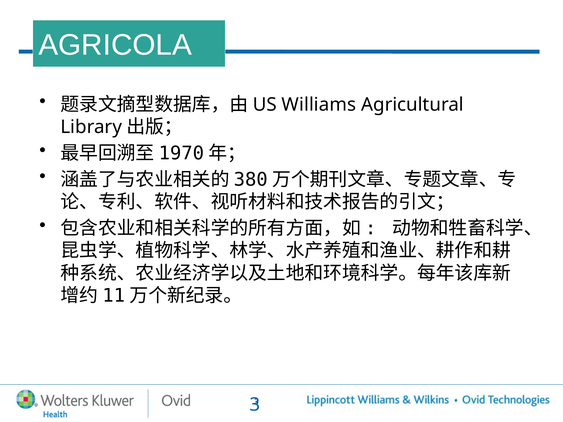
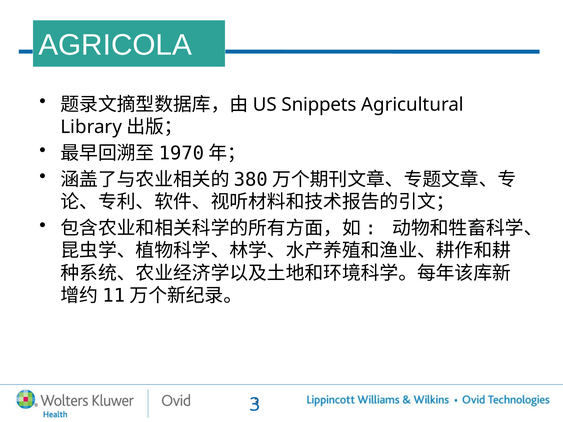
Williams: Williams -> Snippets
